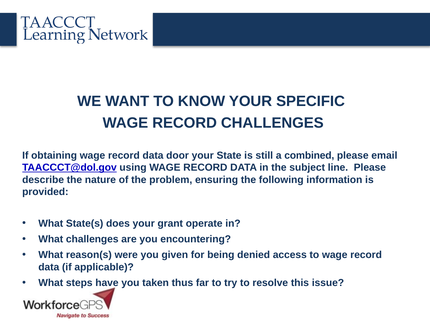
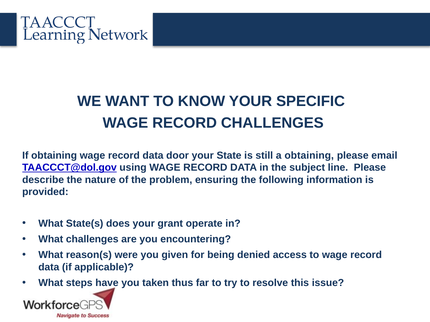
a combined: combined -> obtaining
